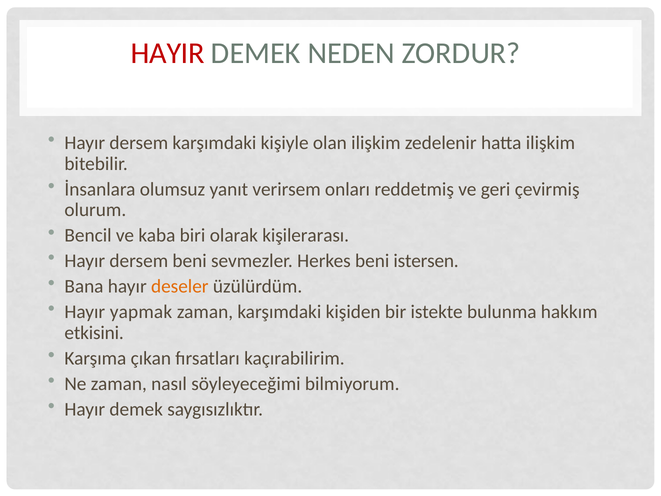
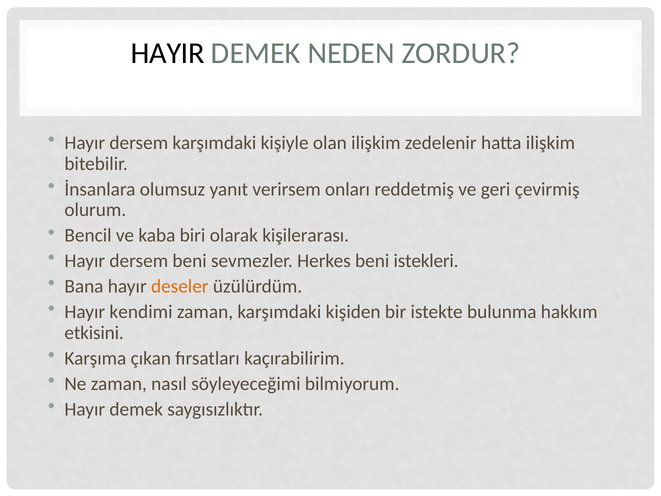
HAYIR colour: red -> black
istersen: istersen -> istekleri
yapmak: yapmak -> kendimi
